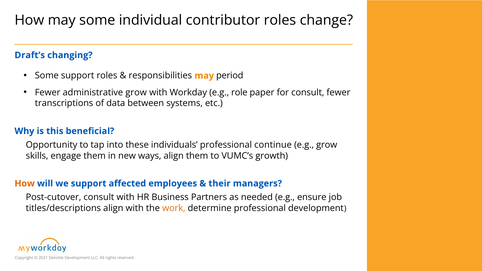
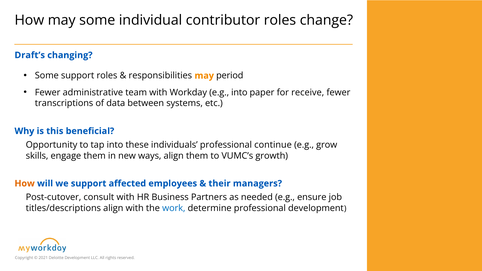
administrative grow: grow -> team
e.g role: role -> into
for consult: consult -> receive
work colour: orange -> blue
